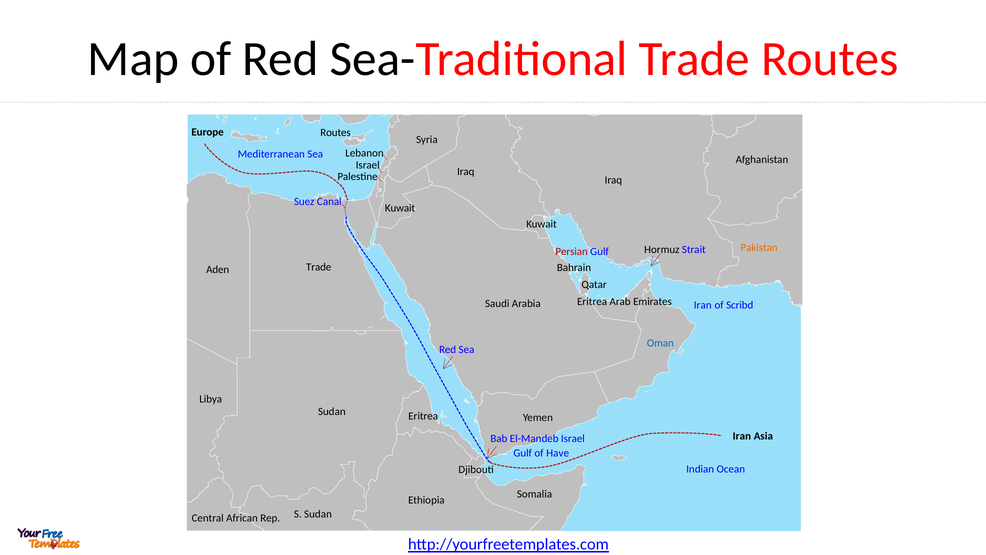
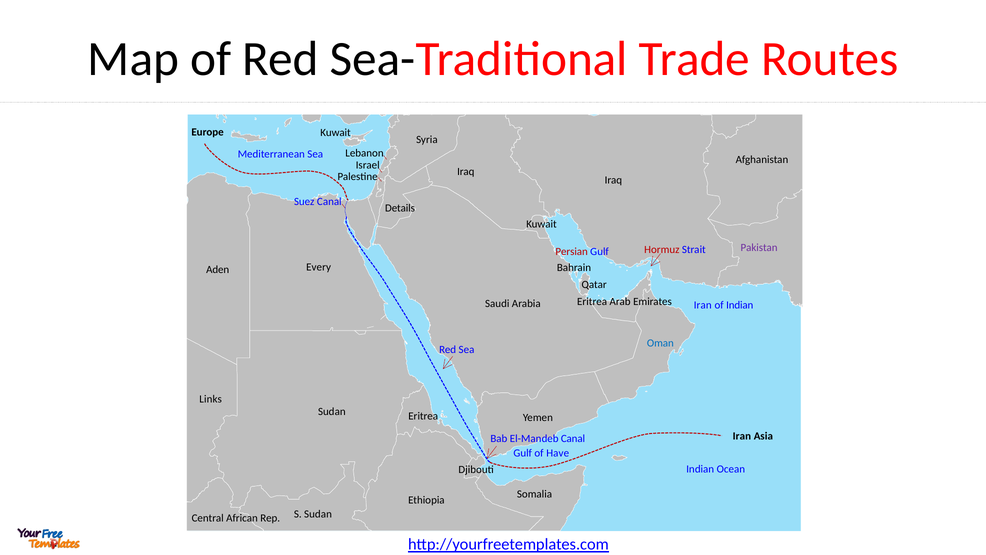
Routes at (336, 133): Routes -> Kuwait
Kuwait at (400, 208): Kuwait -> Details
Pakistan colour: orange -> purple
Hormuz colour: black -> red
Trade at (319, 267): Trade -> Every
of Scribd: Scribd -> Indian
Libya: Libya -> Links
El-Mandeb Israel: Israel -> Canal
